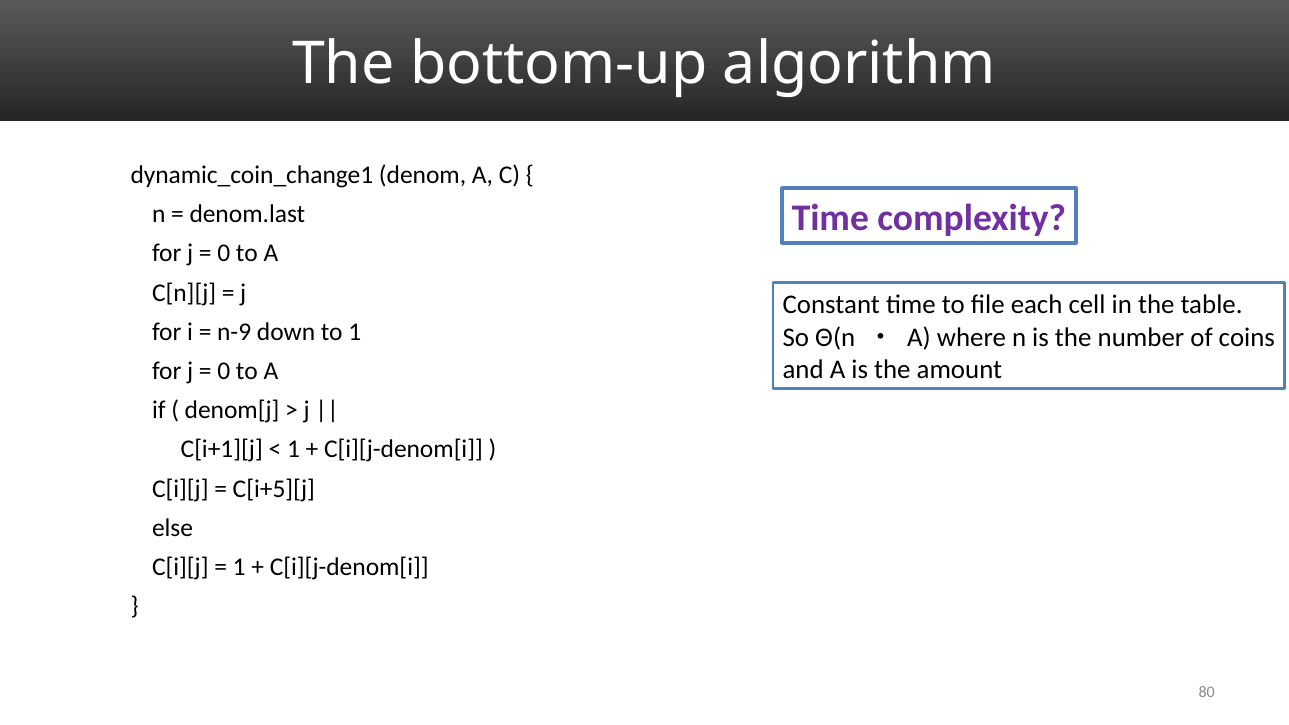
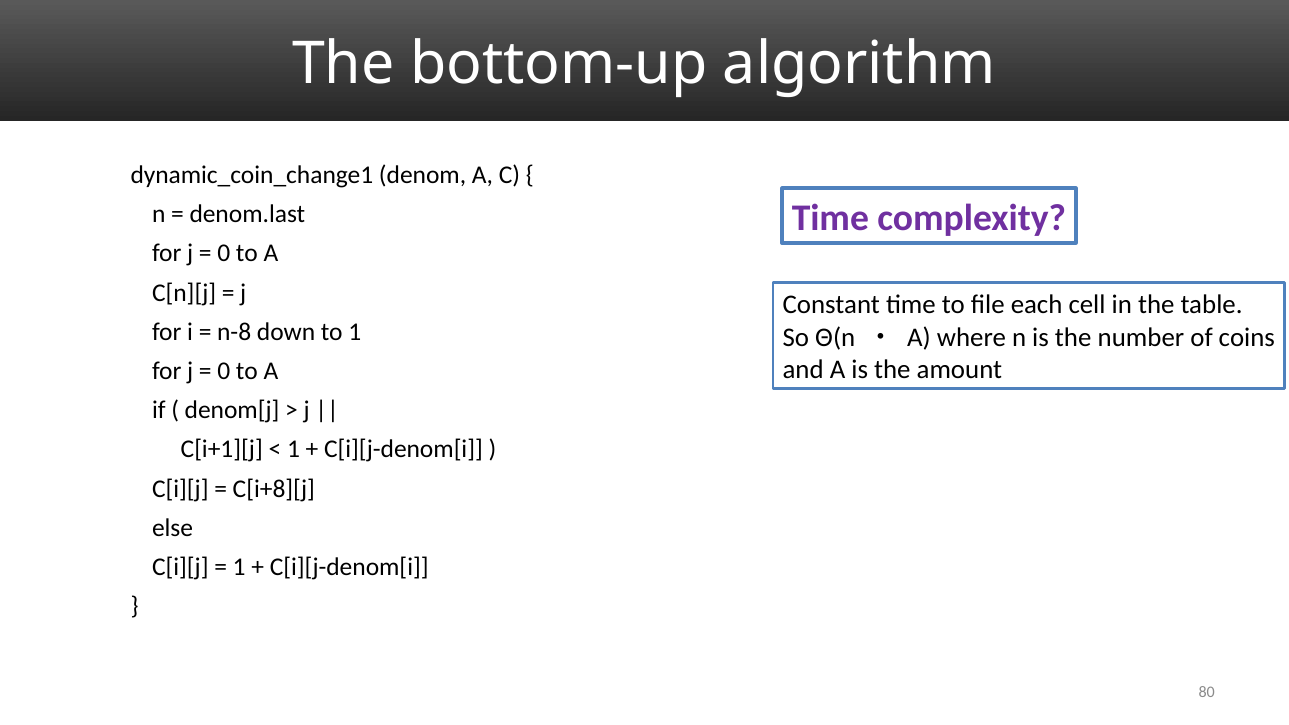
n-9: n-9 -> n-8
C[i+5][j: C[i+5][j -> C[i+8][j
